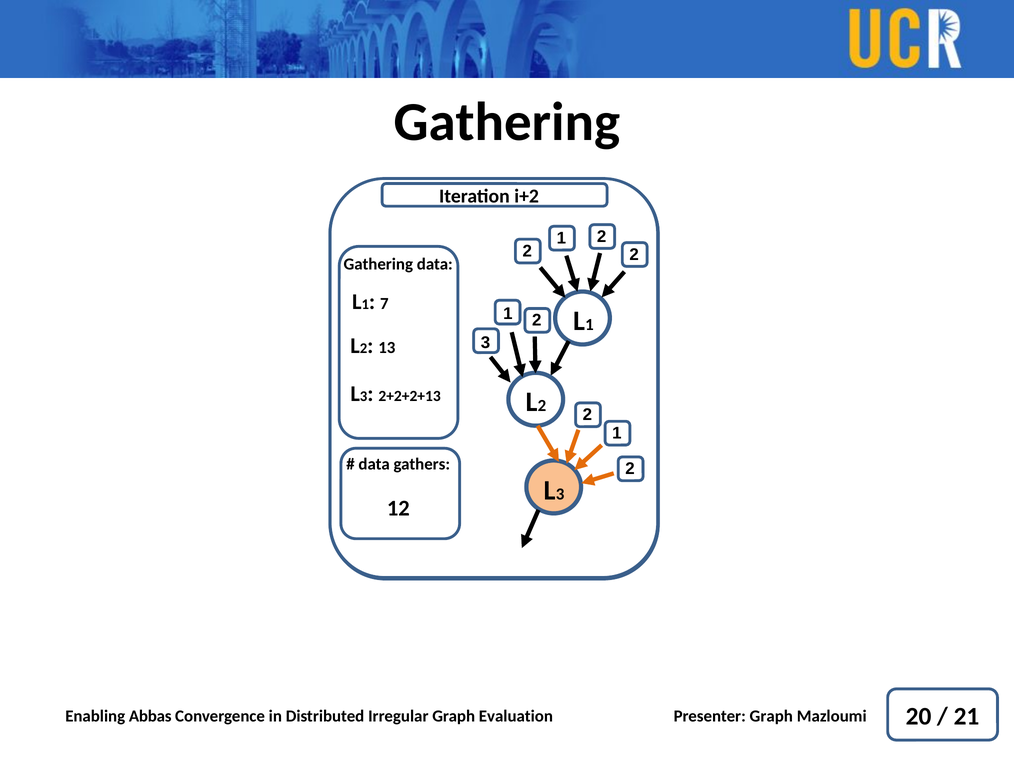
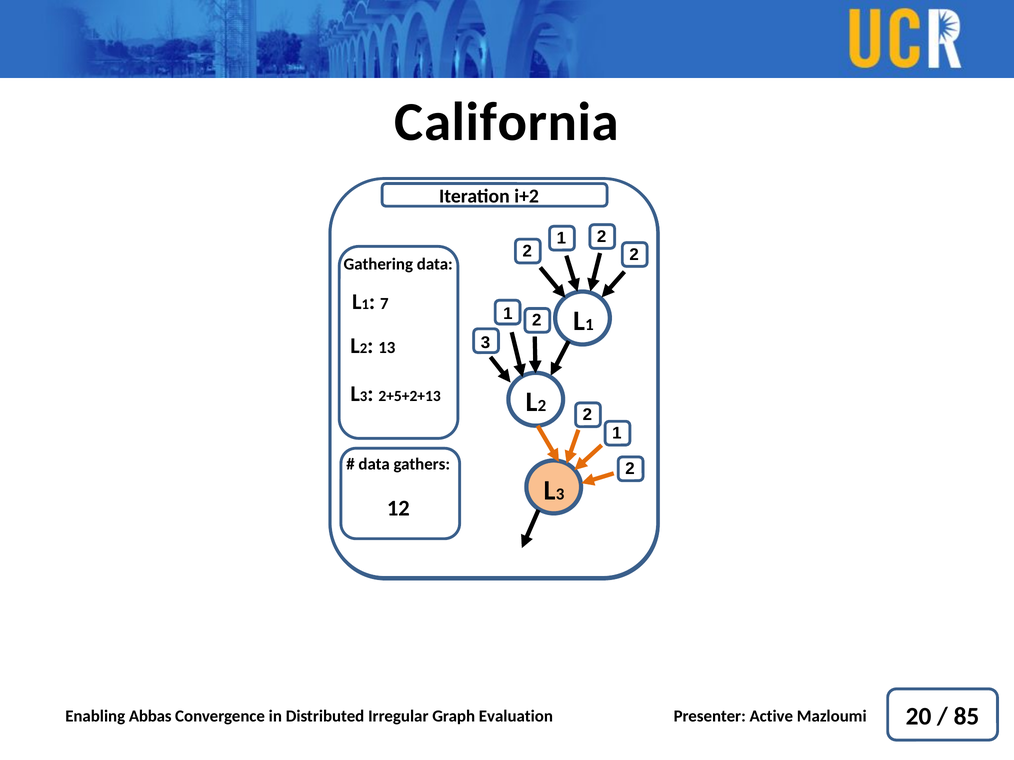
Gathering at (507, 122): Gathering -> California
2+2+2+13: 2+2+2+13 -> 2+5+2+13
21: 21 -> 85
Presenter Graph: Graph -> Active
